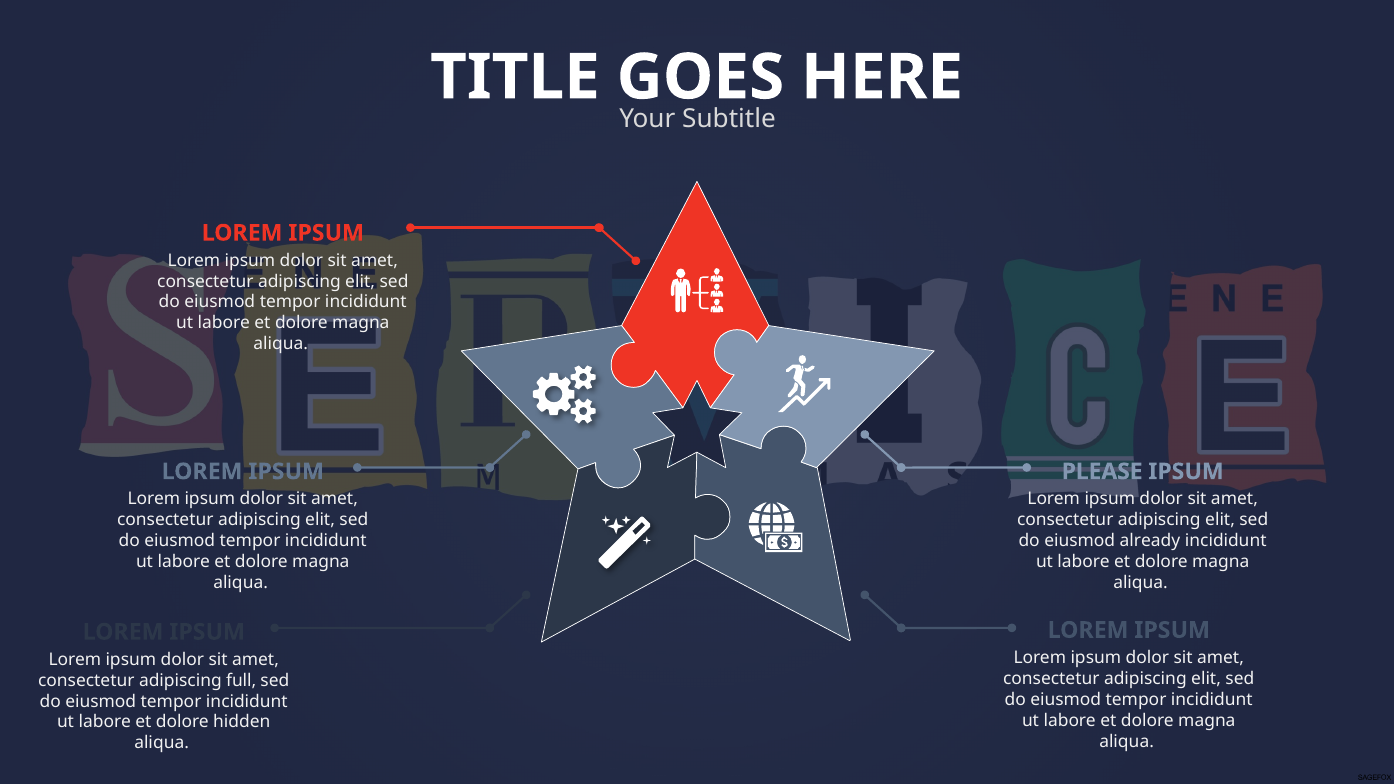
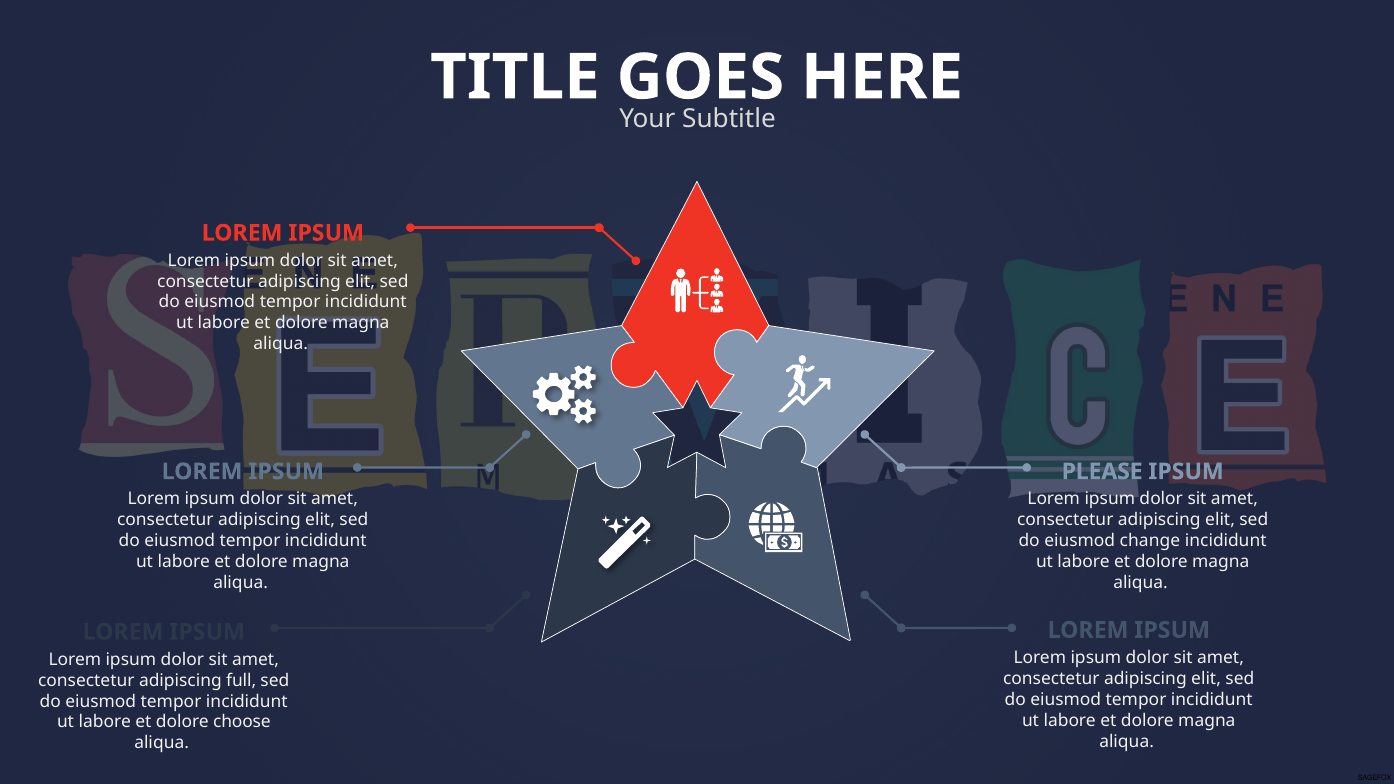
already: already -> change
hidden: hidden -> choose
